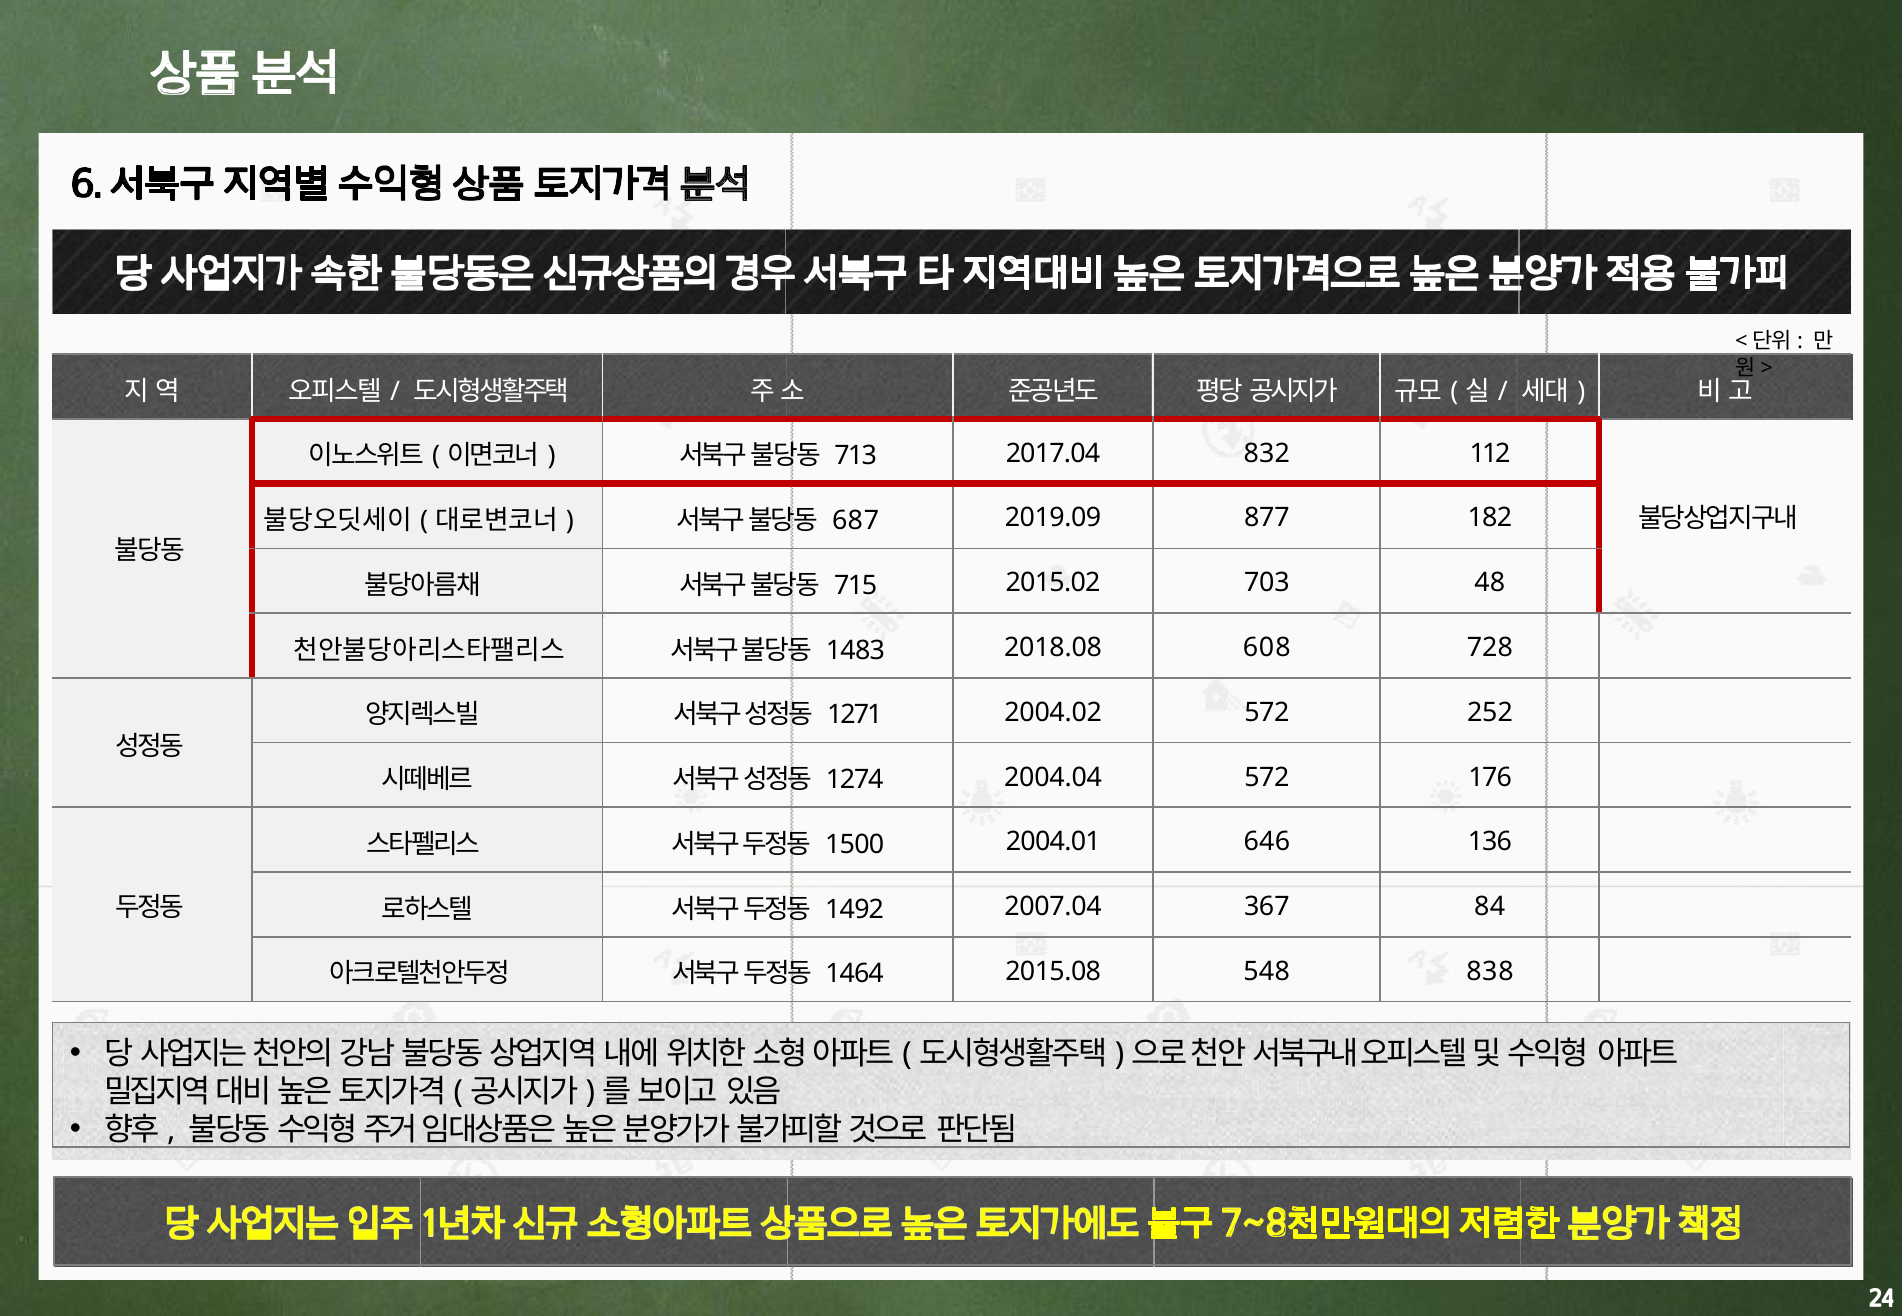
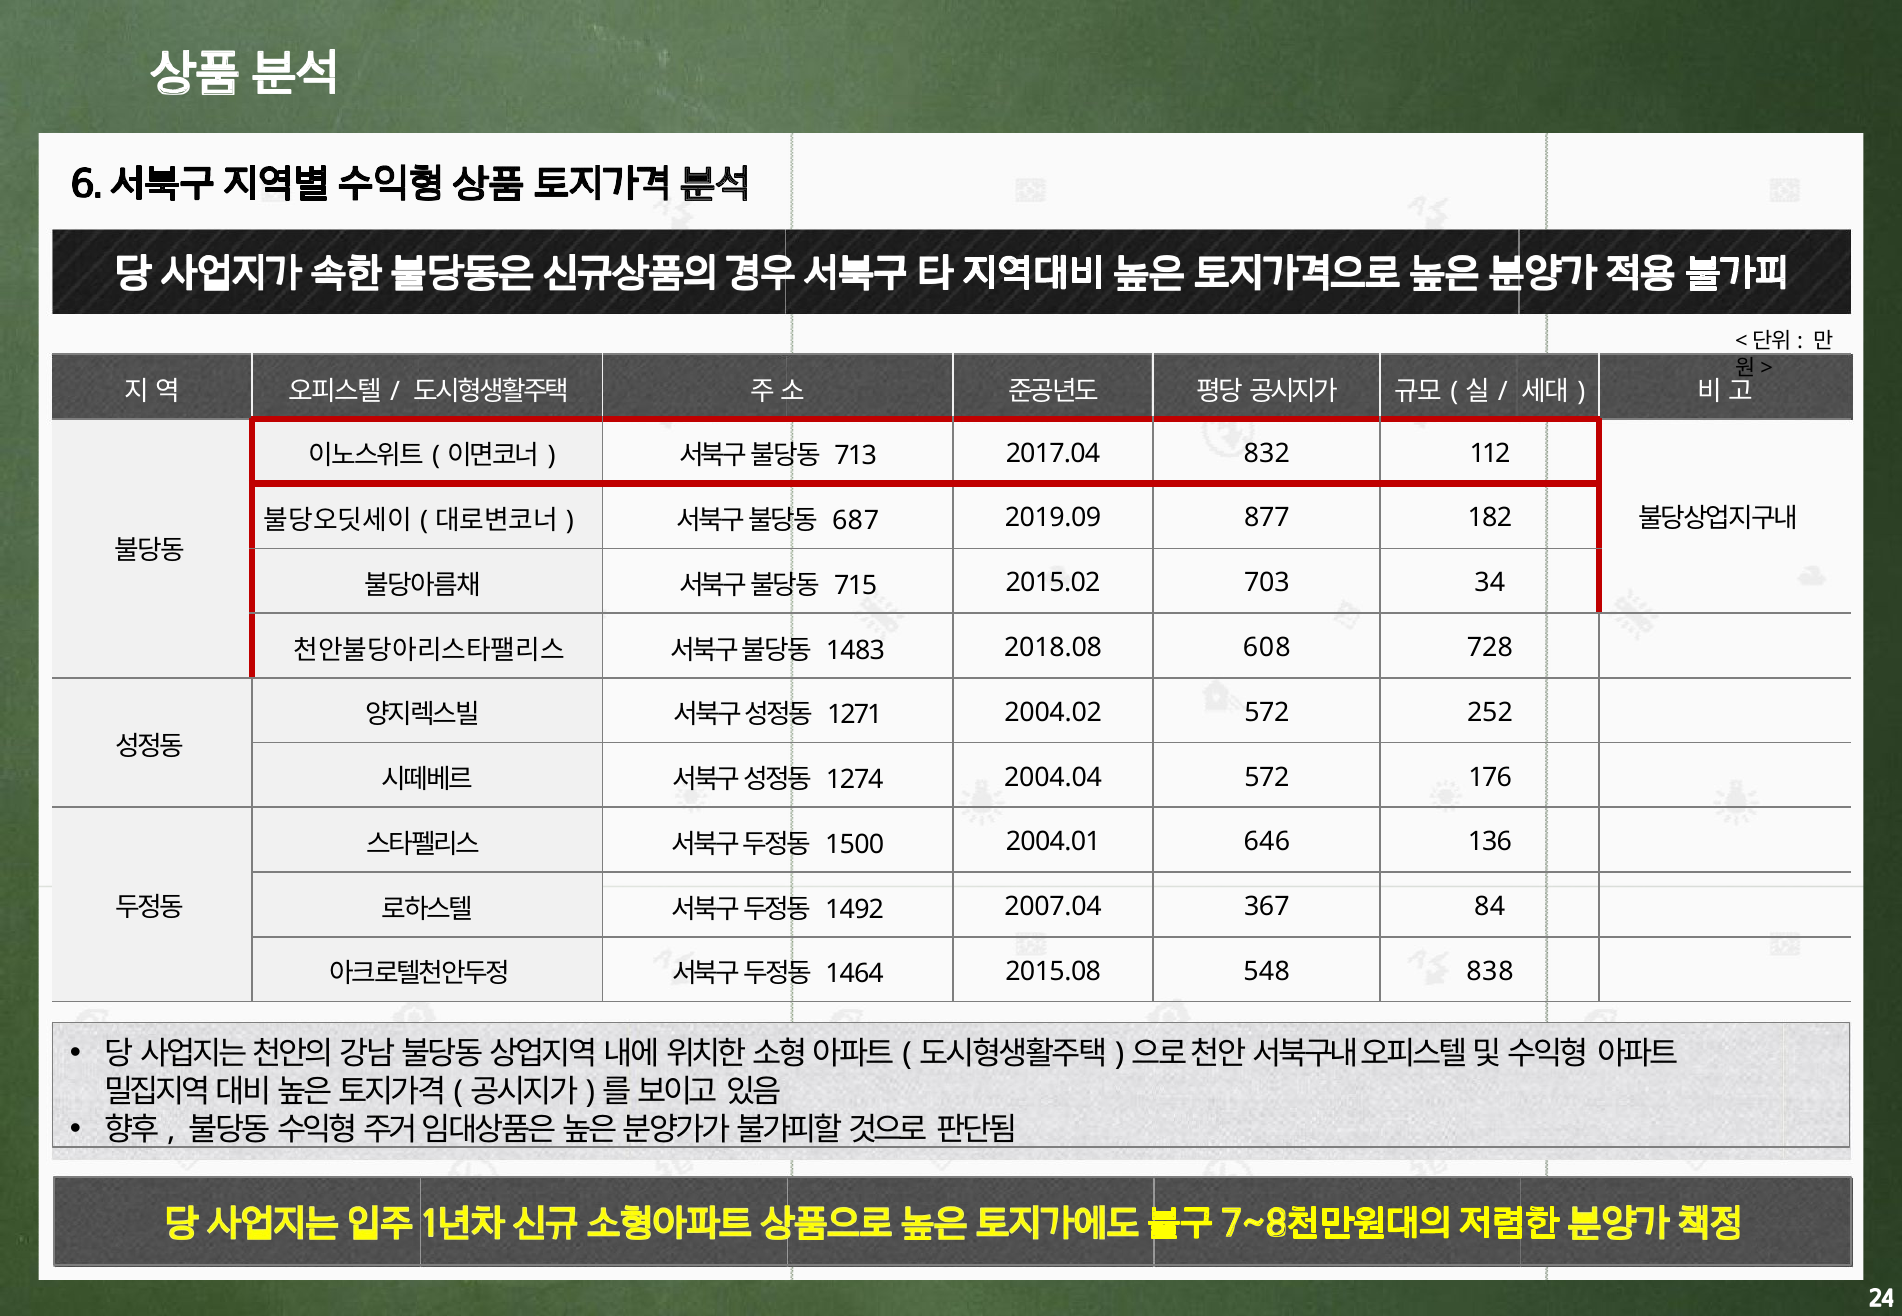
48: 48 -> 34
